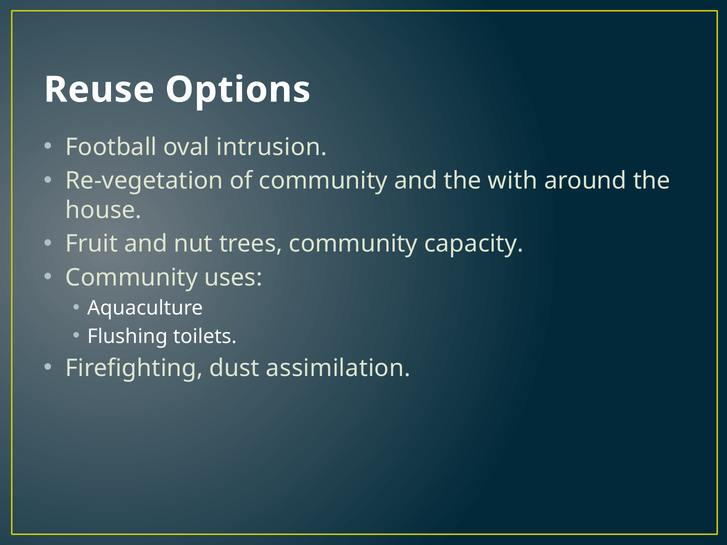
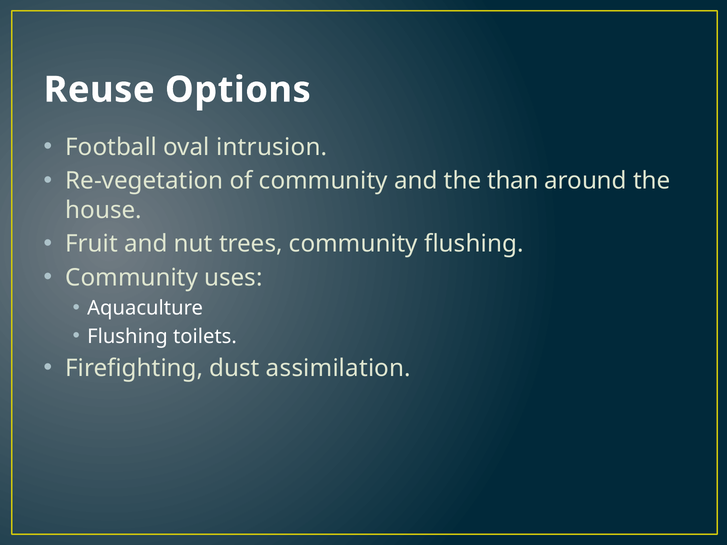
with: with -> than
community capacity: capacity -> flushing
